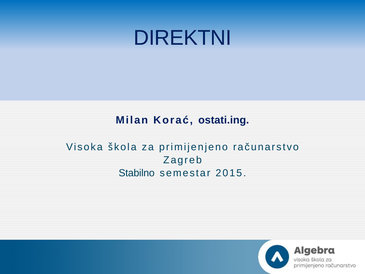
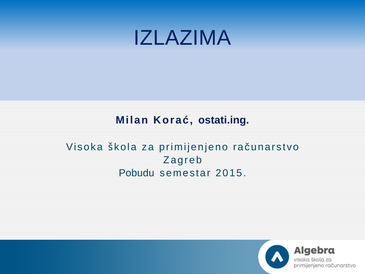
DIREKTNI: DIREKTNI -> IZLAZIMA
Stabilno: Stabilno -> Pobudu
